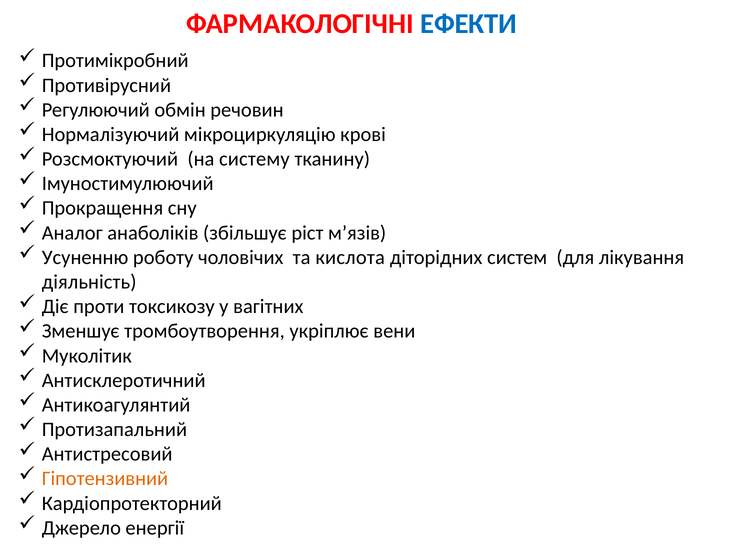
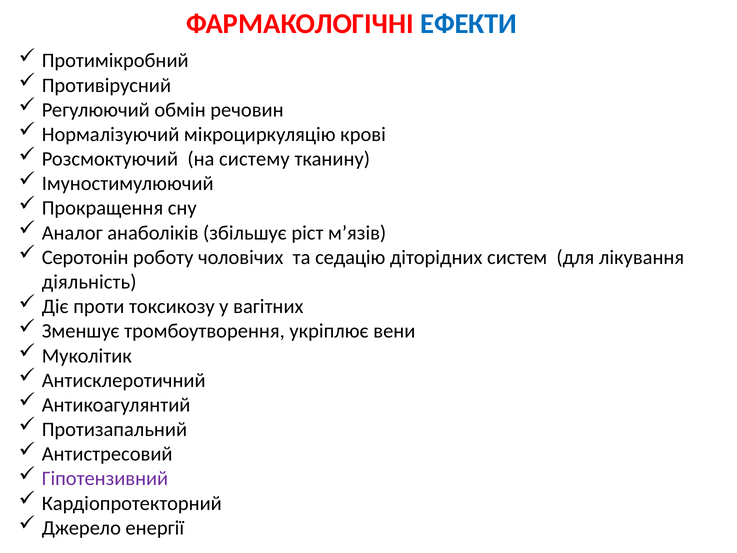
Усуненню: Усуненню -> Серотонін
кислота: кислота -> седацію
Гіпотензивний colour: orange -> purple
